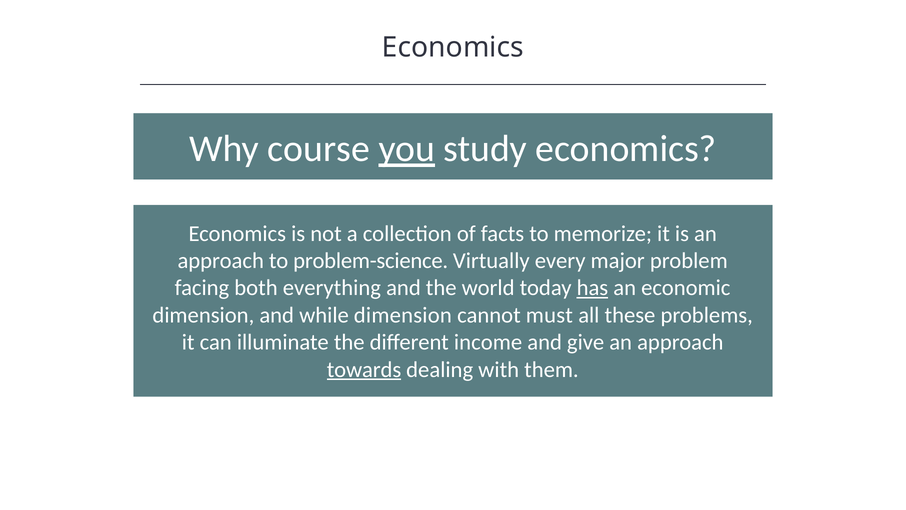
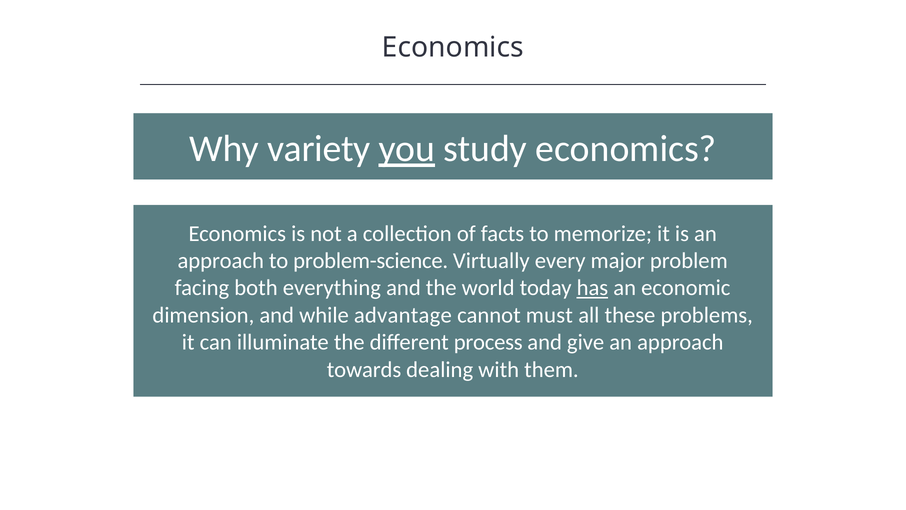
course: course -> variety
while dimension: dimension -> advantage
income: income -> process
towards underline: present -> none
